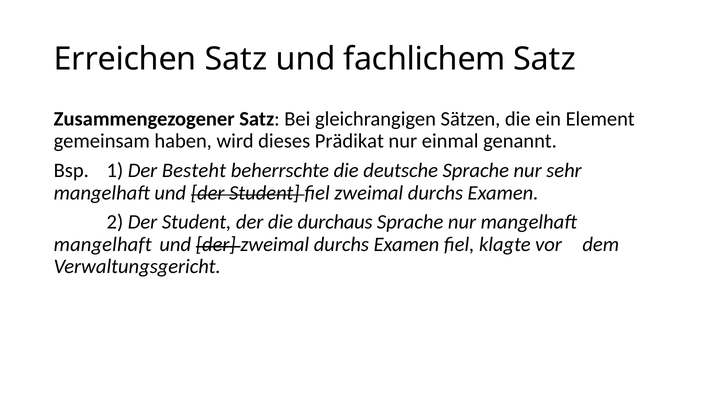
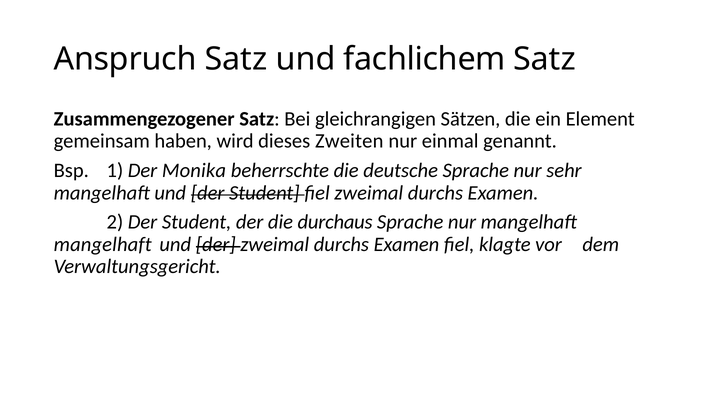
Erreichen: Erreichen -> Anspruch
Prädikat: Prädikat -> Zweiten
Besteht: Besteht -> Monika
